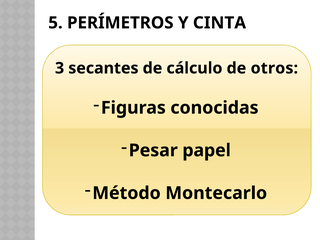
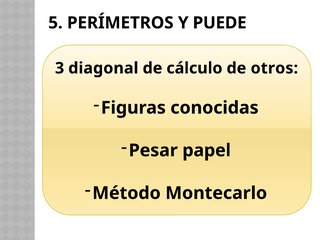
CINTA: CINTA -> PUEDE
secantes: secantes -> diagonal
